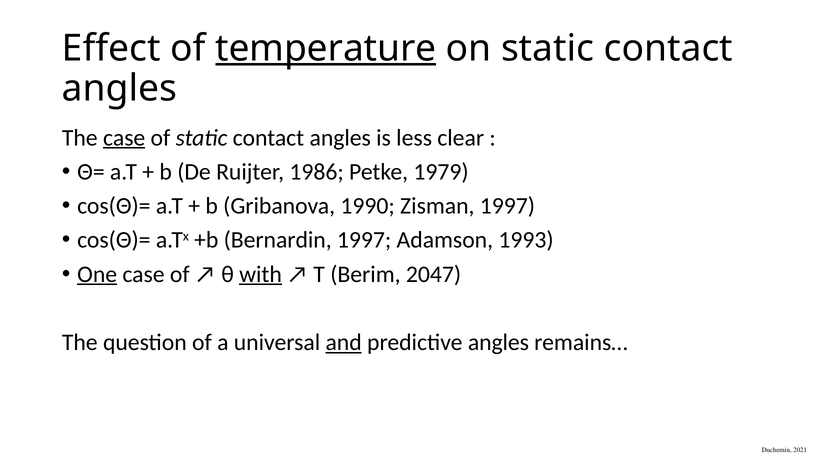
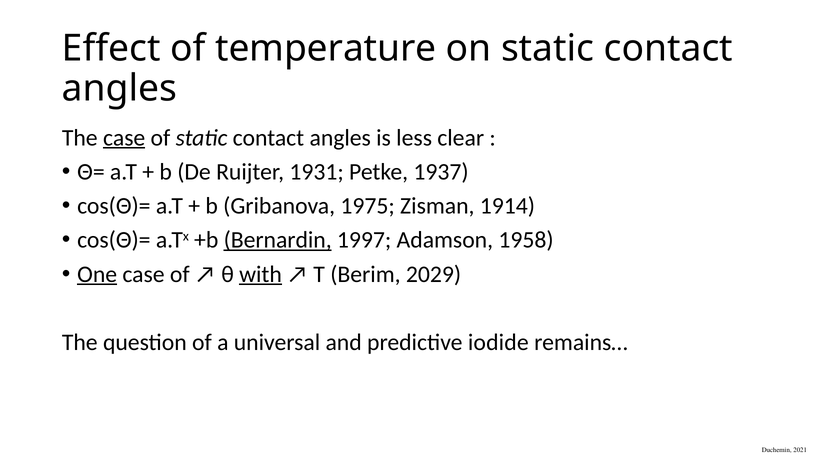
temperature underline: present -> none
1986: 1986 -> 1931
1979: 1979 -> 1937
1990: 1990 -> 1975
Zisman 1997: 1997 -> 1914
Bernardin underline: none -> present
1993: 1993 -> 1958
2047: 2047 -> 2029
and underline: present -> none
predictive angles: angles -> iodide
